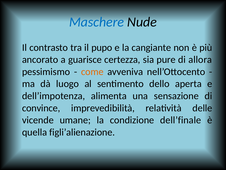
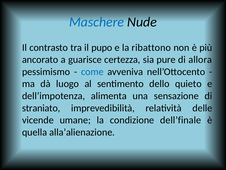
cangiante: cangiante -> ribattono
come colour: orange -> blue
aperta: aperta -> quieto
convince: convince -> straniato
figli’alienazione: figli’alienazione -> alla’alienazione
